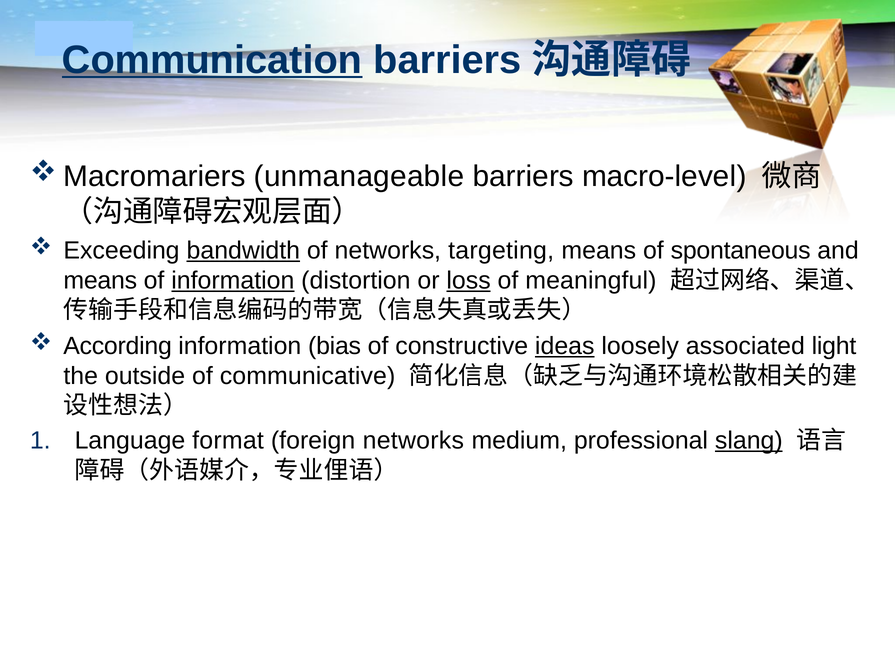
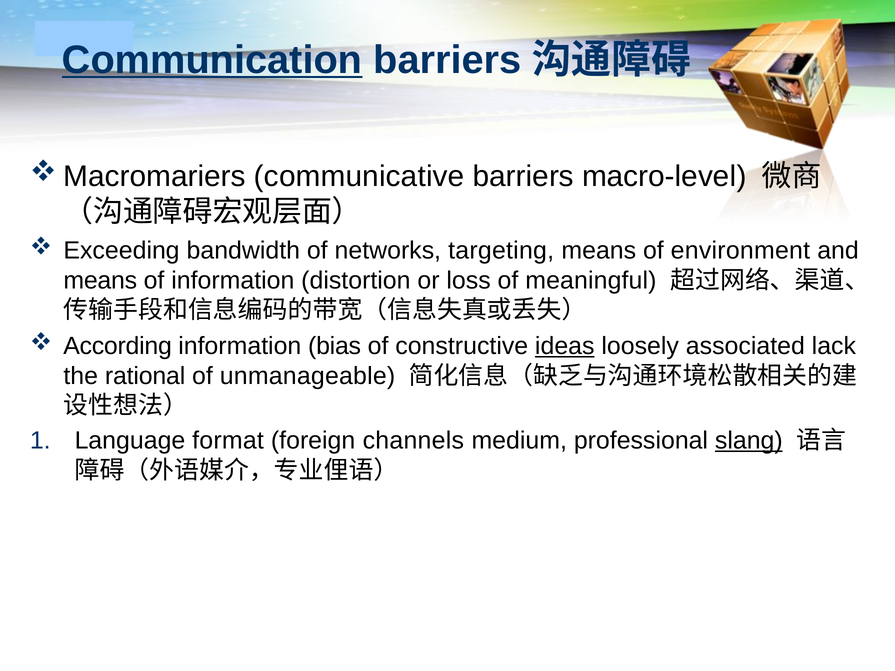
unmanageable: unmanageable -> communicative
bandwidth underline: present -> none
spontaneous: spontaneous -> environment
information at (233, 280) underline: present -> none
loss underline: present -> none
light: light -> lack
outside: outside -> rational
communicative: communicative -> unmanageable
foreign networks: networks -> channels
